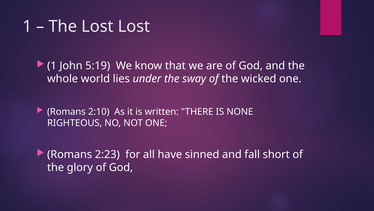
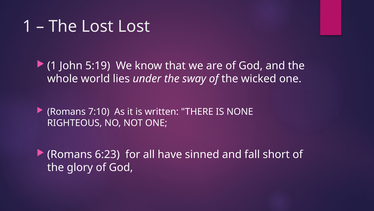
2:10: 2:10 -> 7:10
2:23: 2:23 -> 6:23
